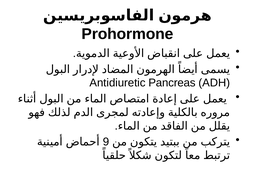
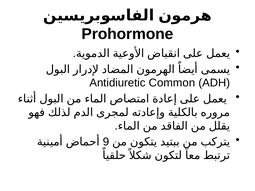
Pancreas: Pancreas -> Common
